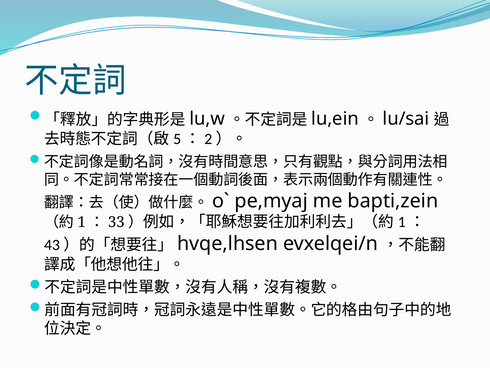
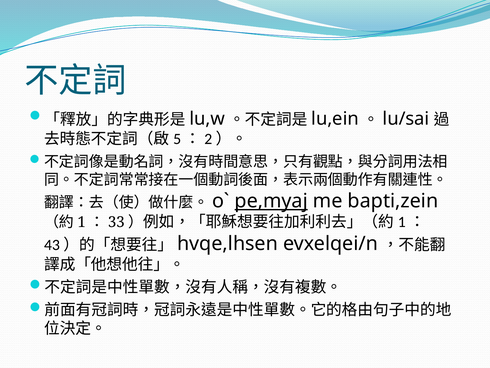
pe,myaj underline: none -> present
